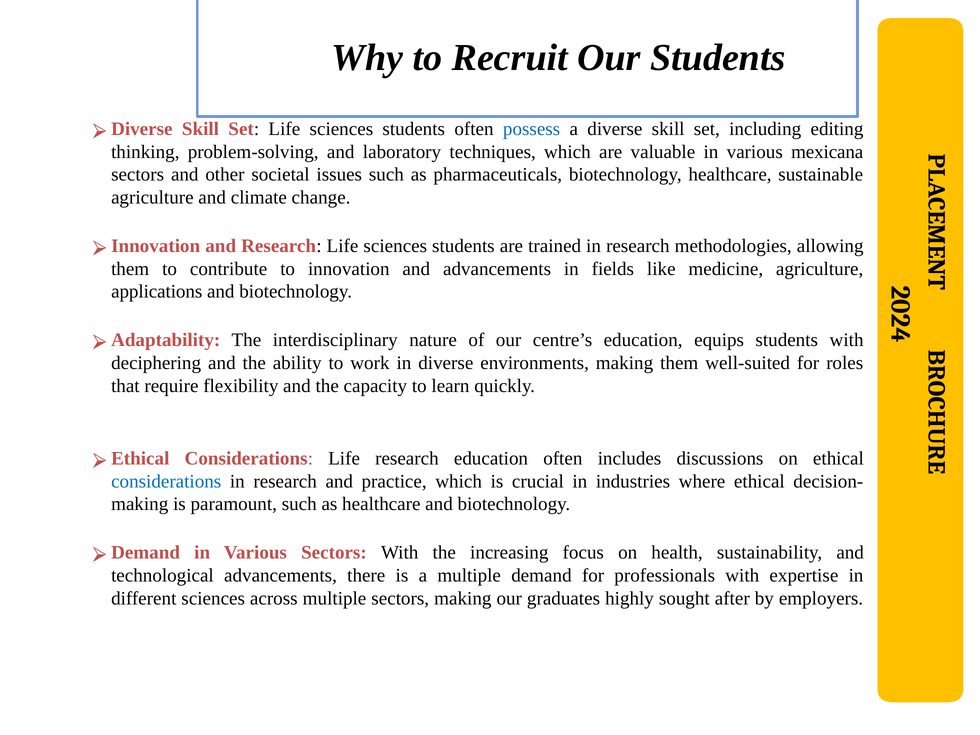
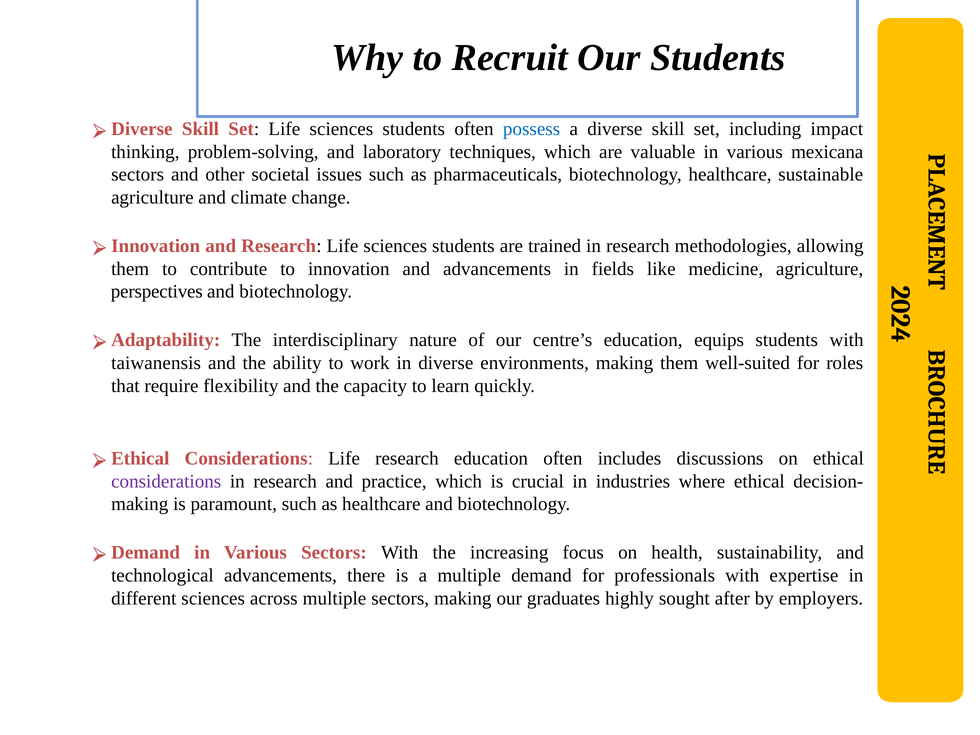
editing: editing -> impact
applications: applications -> perspectives
deciphering: deciphering -> taiwanensis
considerations at (166, 481) colour: blue -> purple
